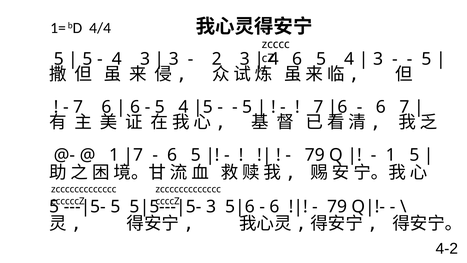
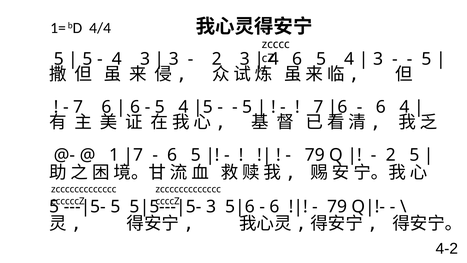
6 7: 7 -> 4
1 at (391, 155): 1 -> 2
